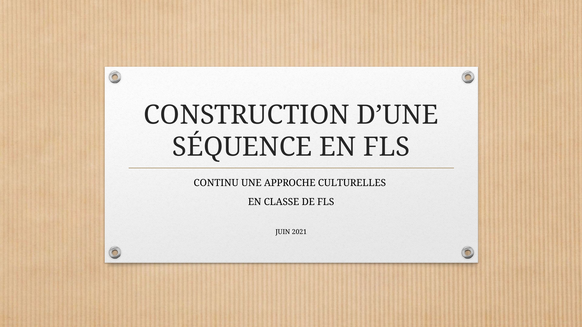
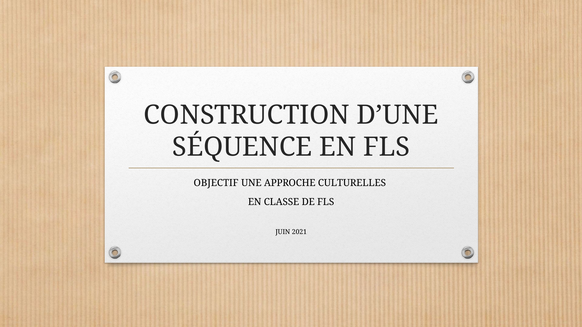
CONTINU: CONTINU -> OBJECTIF
